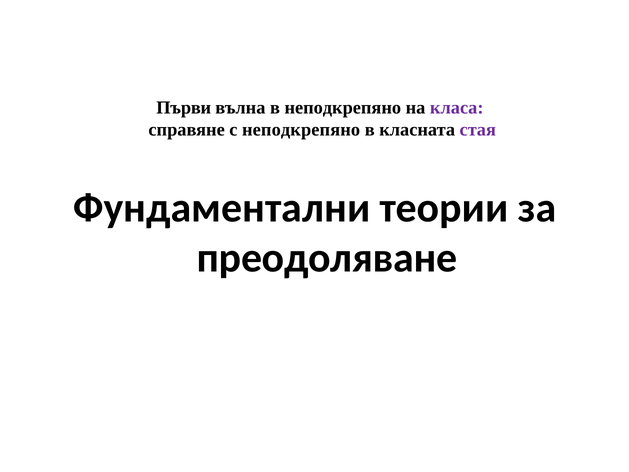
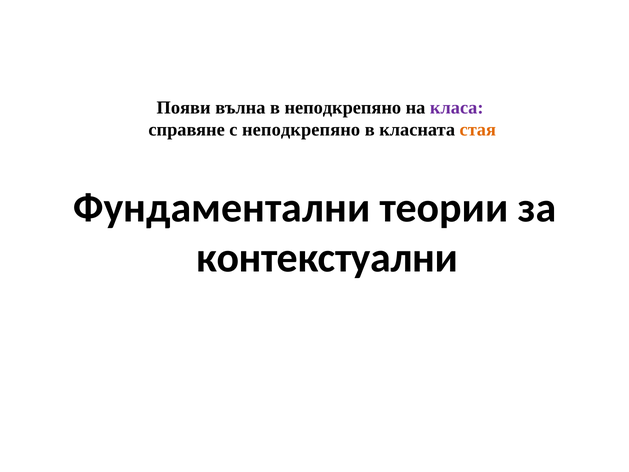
Първи: Първи -> Появи
стая colour: purple -> orange
преодоляване: преодоляване -> контекстуални
